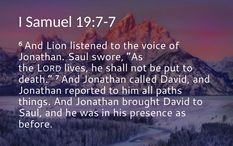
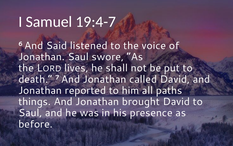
19:7-7: 19:7-7 -> 19:4-7
Lion: Lion -> Said
